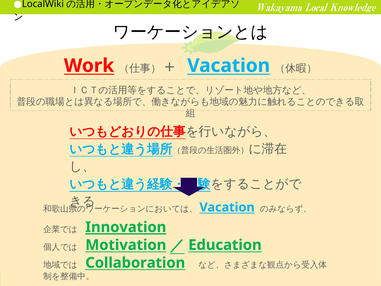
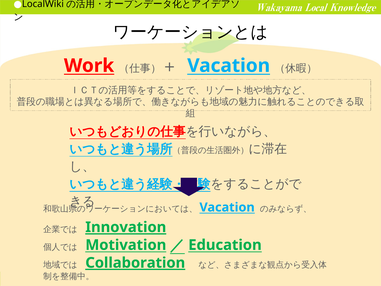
Collaboration underline: none -> present
